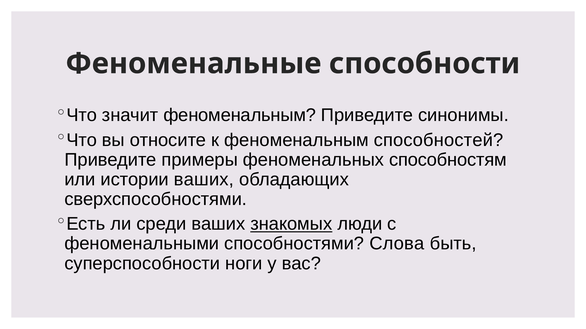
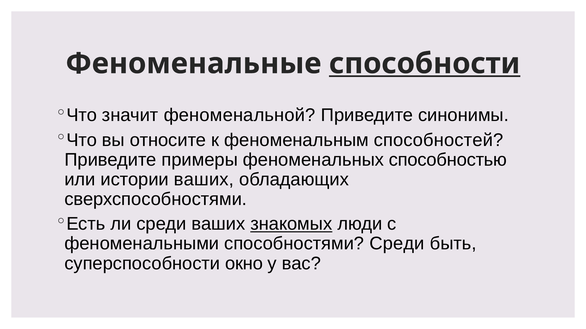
способности underline: none -> present
значит феноменальным: феноменальным -> феноменальной
способностям: способностям -> способностью
способностями Слова: Слова -> Среди
ноги: ноги -> окно
